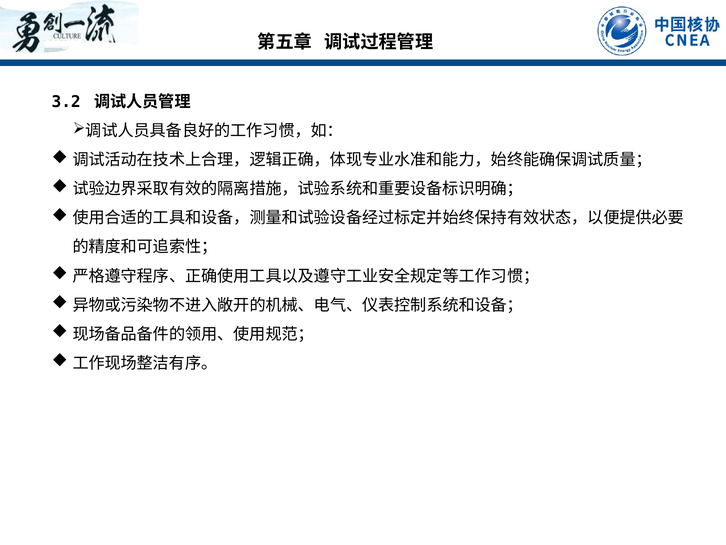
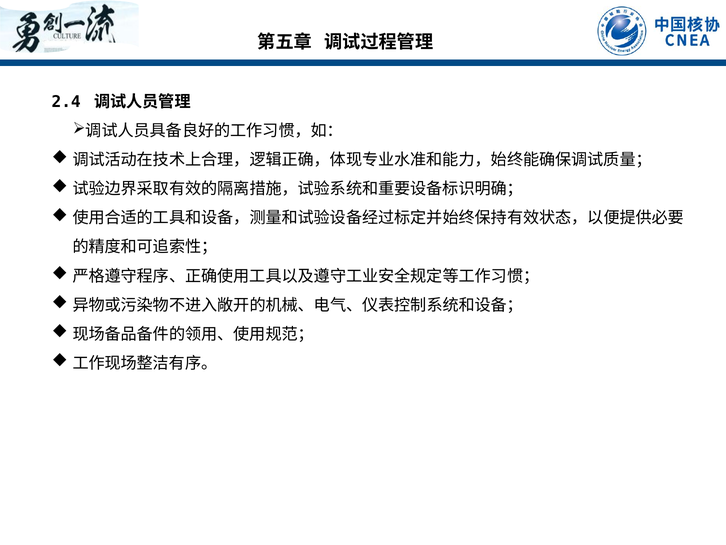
3.2: 3.2 -> 2.4
